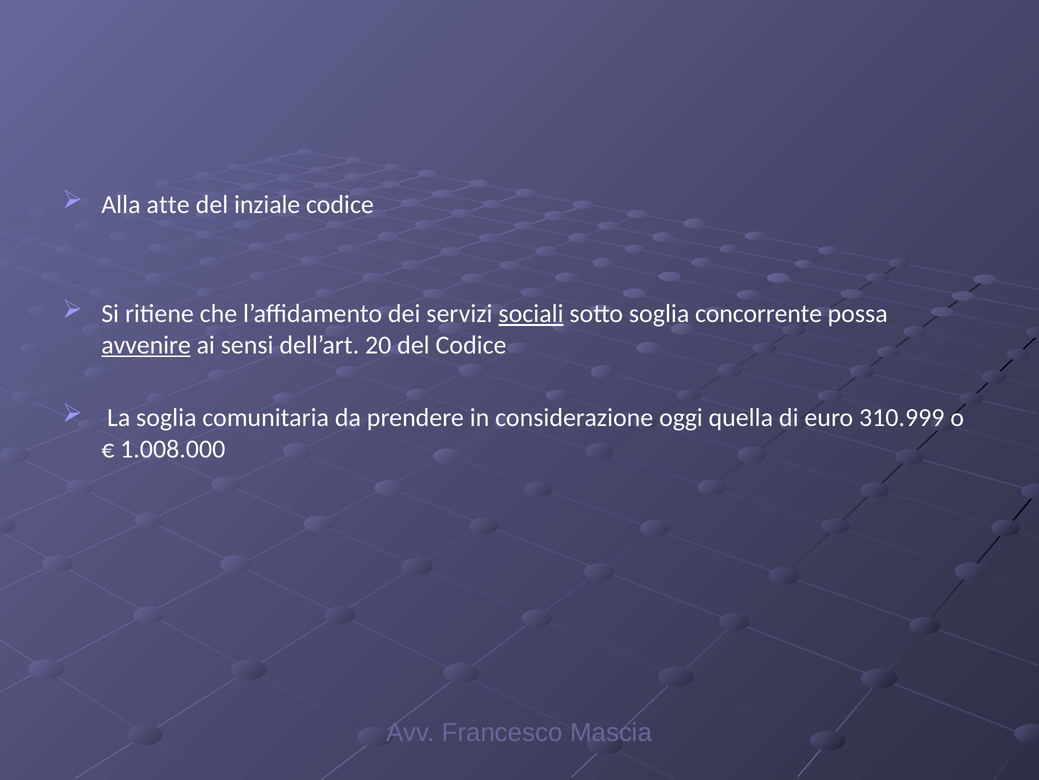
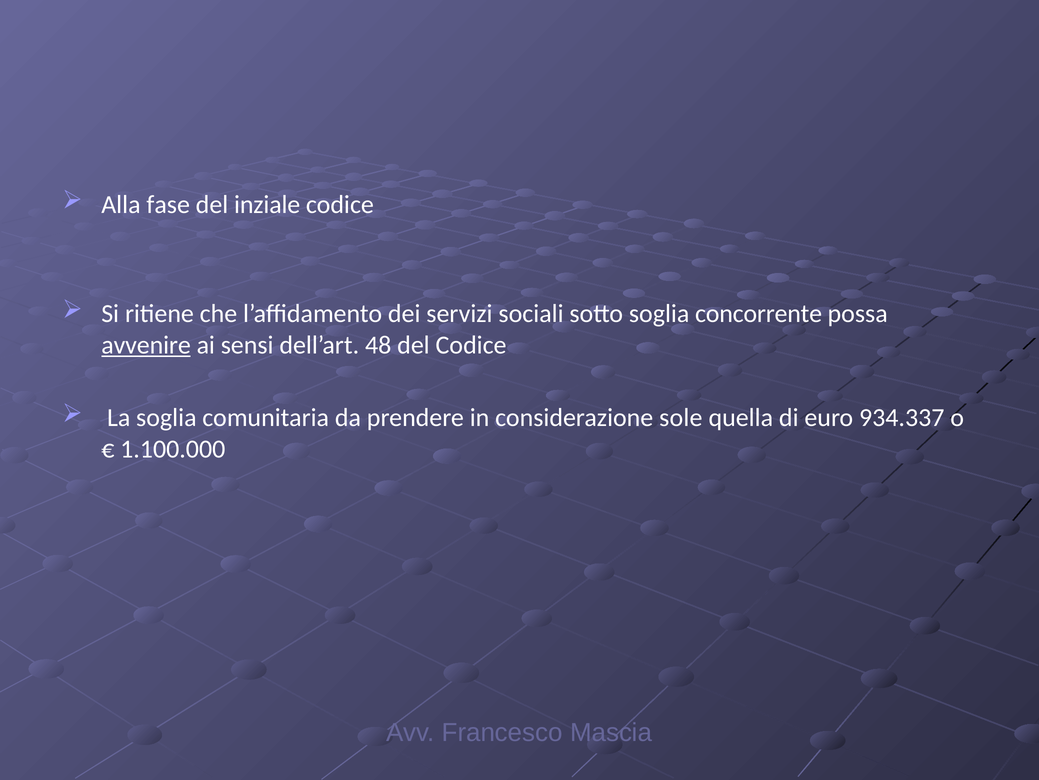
atte: atte -> fase
sociali underline: present -> none
20: 20 -> 48
oggi: oggi -> sole
310.999: 310.999 -> 934.337
1.008.000: 1.008.000 -> 1.100.000
